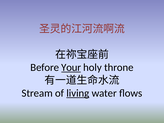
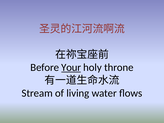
living underline: present -> none
